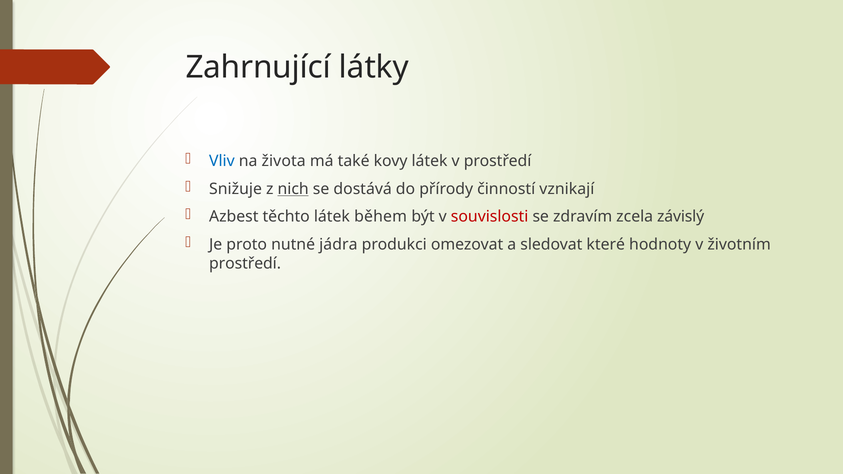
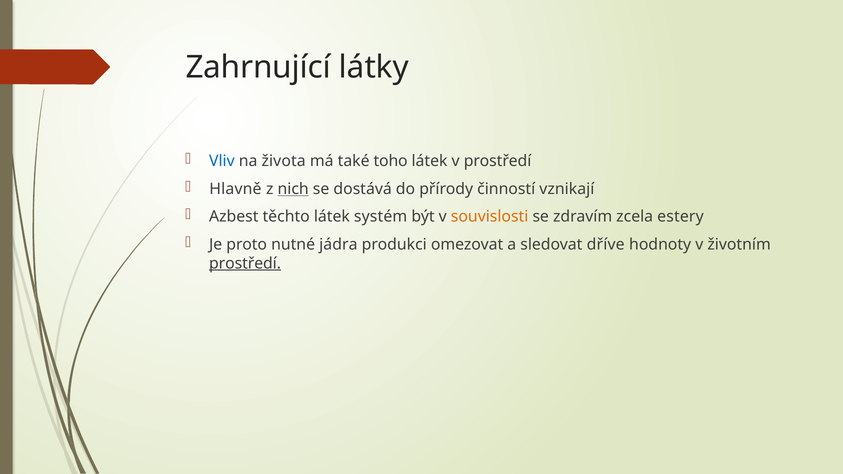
kovy: kovy -> toho
Snižuje: Snižuje -> Hlavně
během: během -> systém
souvislosti colour: red -> orange
závislý: závislý -> estery
které: které -> dříve
prostředí at (245, 264) underline: none -> present
